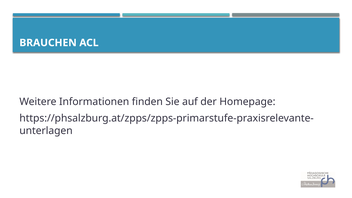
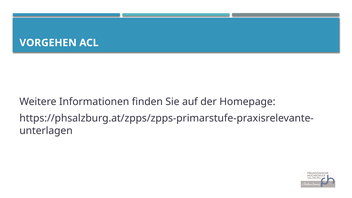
BRAUCHEN: BRAUCHEN -> VORGEHEN
